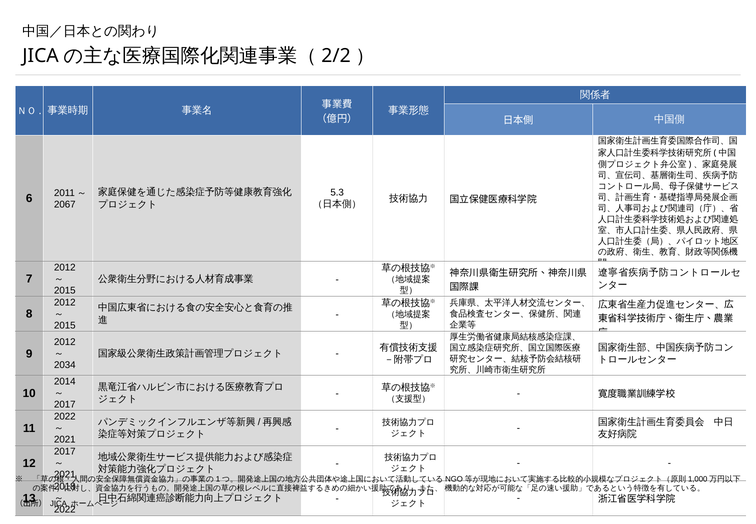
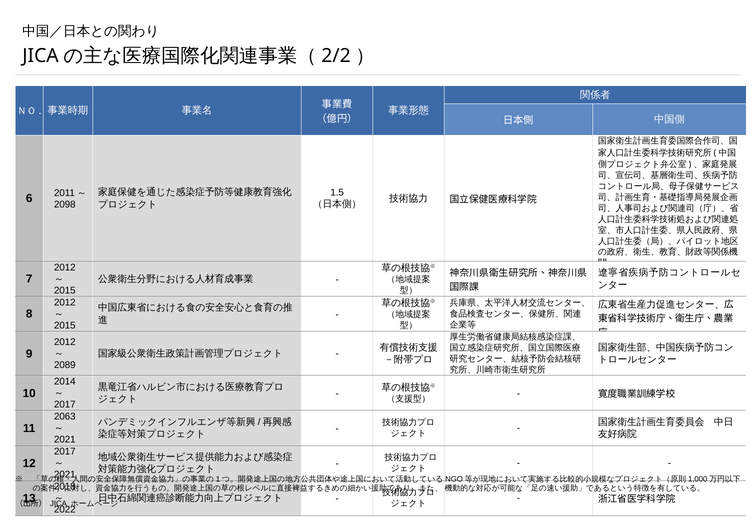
5.3: 5.3 -> 1.5
2067: 2067 -> 2098
2034: 2034 -> 2089
2022 at (65, 416): 2022 -> 2063
